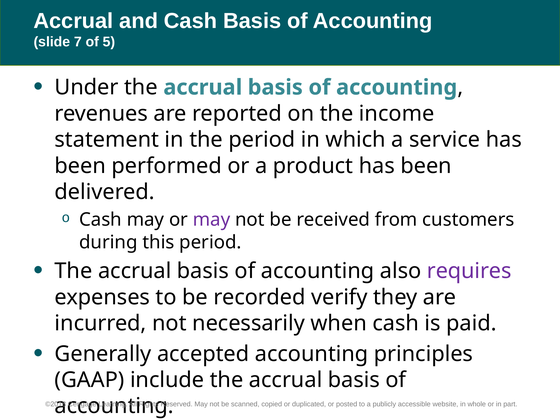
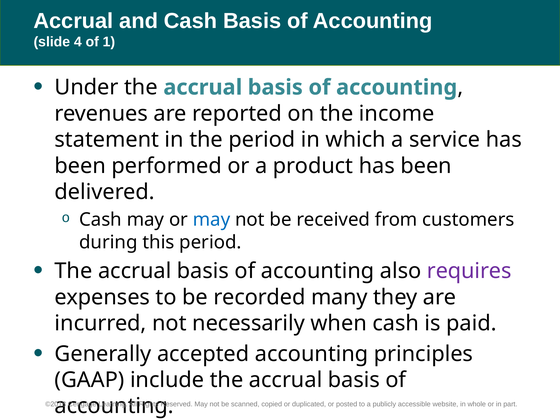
7: 7 -> 4
5: 5 -> 1
may at (212, 220) colour: purple -> blue
verify: verify -> many
